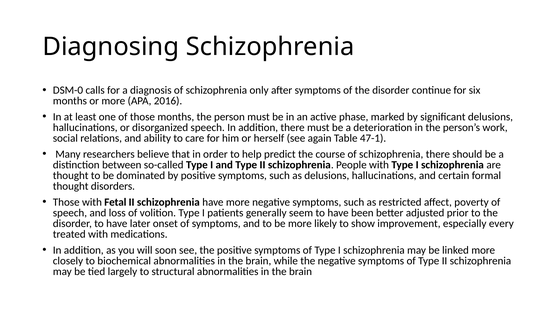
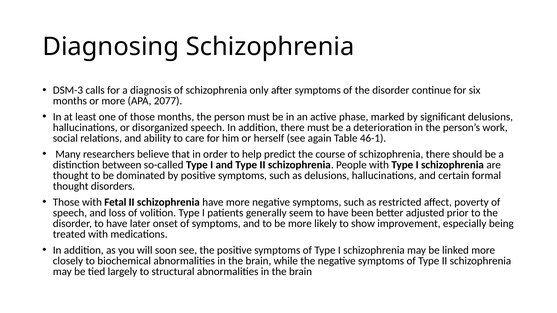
DSM-0: DSM-0 -> DSM-3
2016: 2016 -> 2077
47-1: 47-1 -> 46-1
every: every -> being
